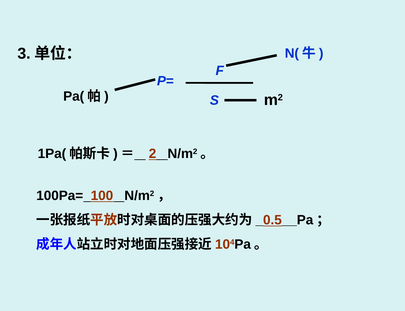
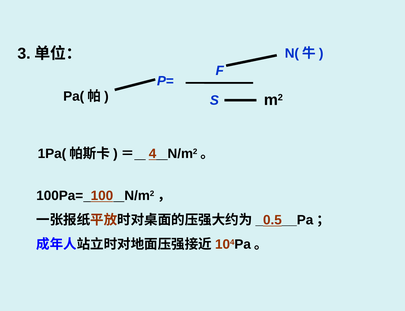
2: 2 -> 4
